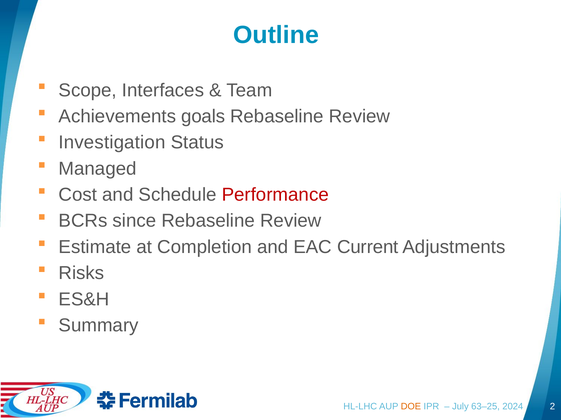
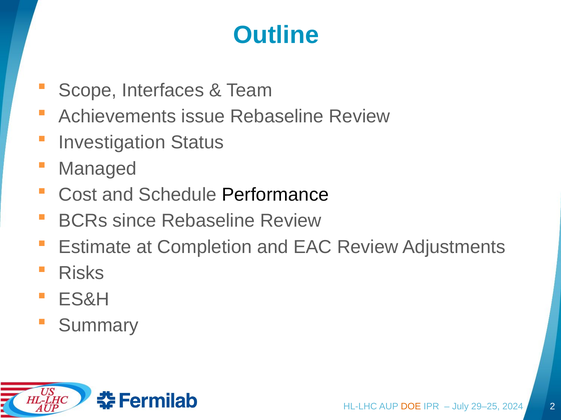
goals: goals -> issue
Performance colour: red -> black
EAC Current: Current -> Review
63–25: 63–25 -> 29–25
